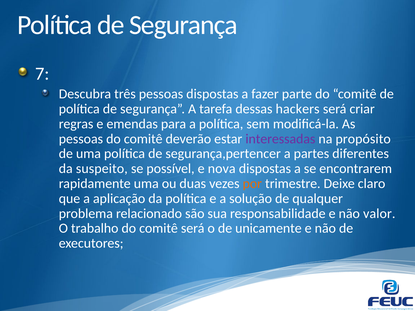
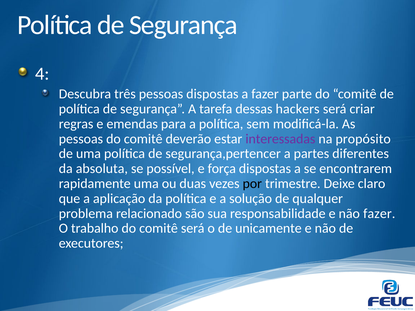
7: 7 -> 4
suspeito: suspeito -> absoluta
nova: nova -> força
por colour: orange -> black
não valor: valor -> fazer
